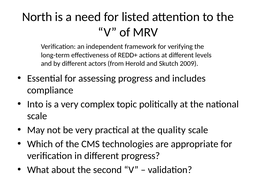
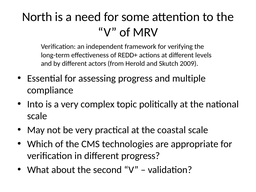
listed: listed -> some
includes: includes -> multiple
quality: quality -> coastal
